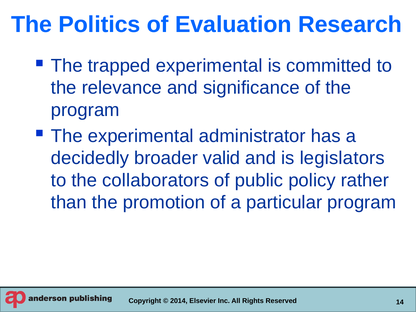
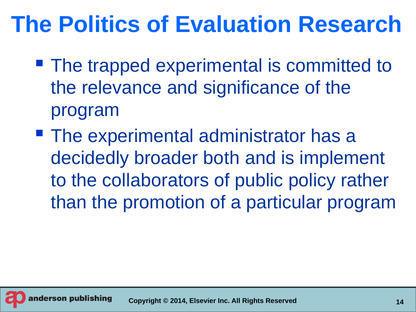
valid: valid -> both
legislators: legislators -> implement
